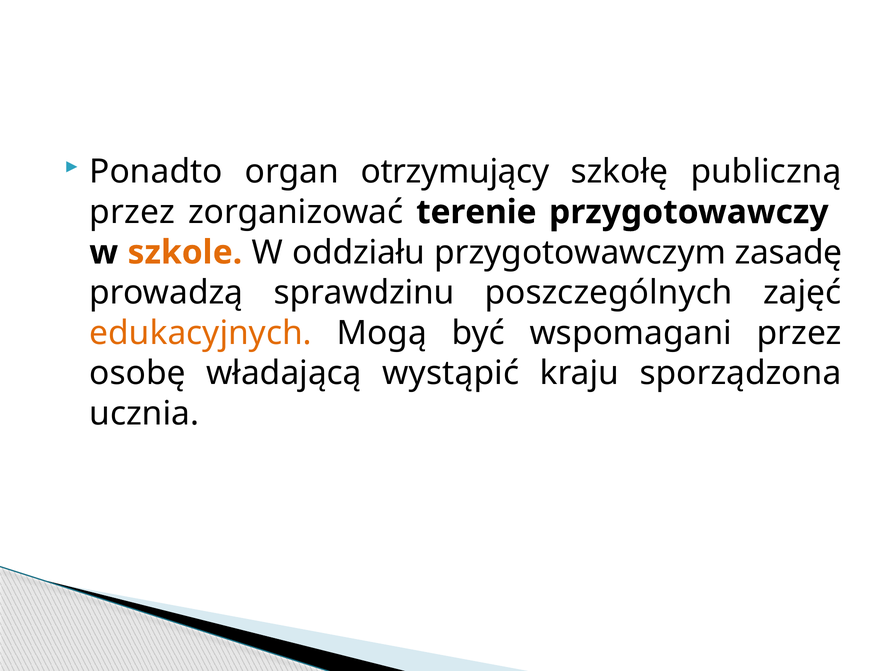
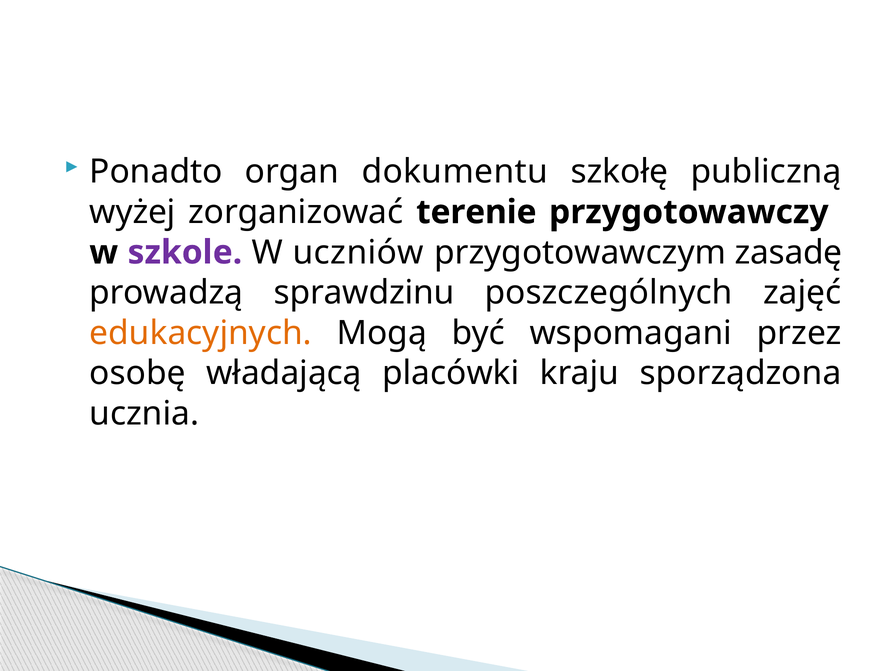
otrzymujący: otrzymujący -> dokumentu
przez at (132, 212): przez -> wyżej
szkole colour: orange -> purple
oddziału: oddziału -> uczniów
wystąpić: wystąpić -> placówki
